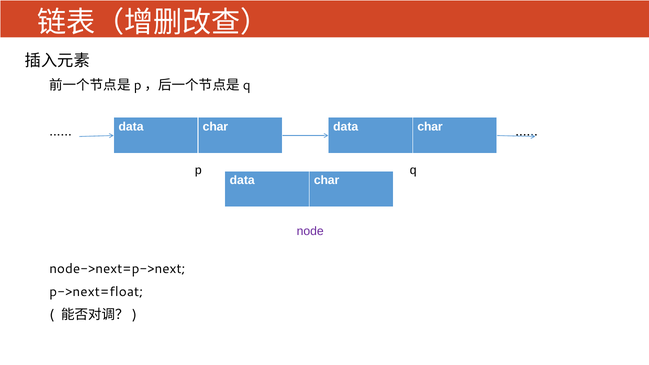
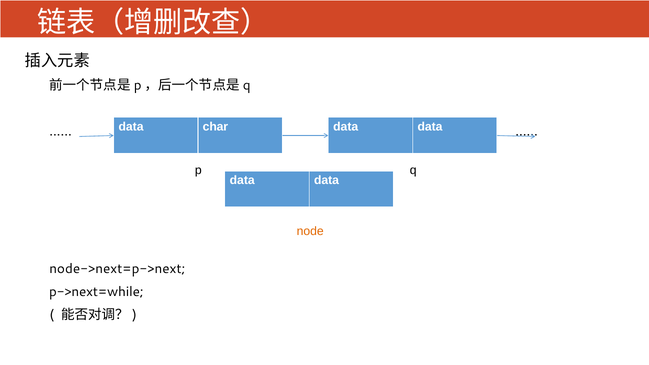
char at (430, 127): char -> data
char at (327, 180): char -> data
node colour: purple -> orange
p->next=float: p->next=float -> p->next=while
